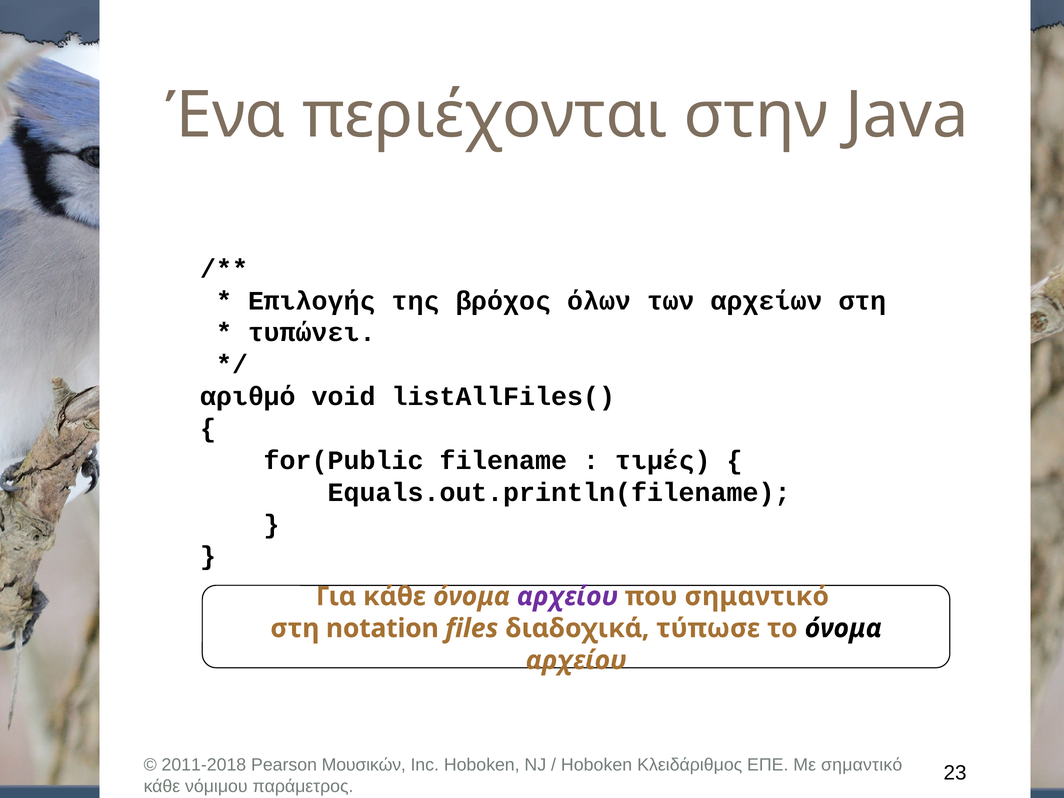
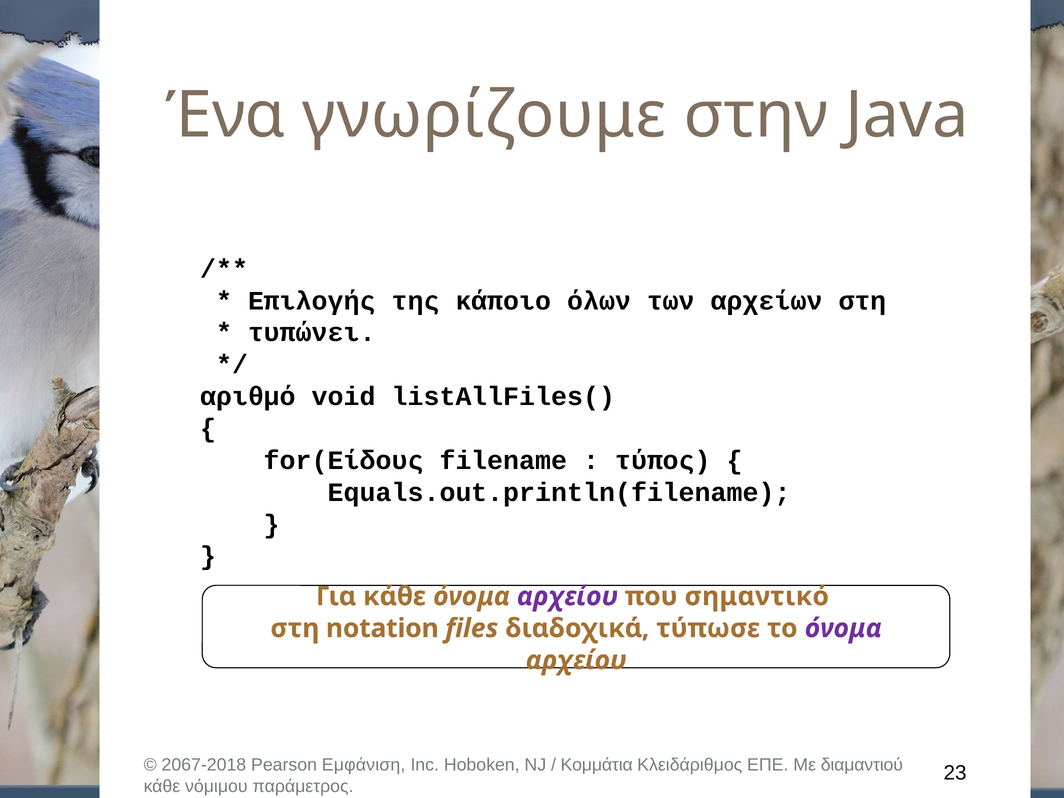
περιέχονται: περιέχονται -> γνωρίζουμε
βρόχος: βρόχος -> κάποιο
for(Public: for(Public -> for(Είδους
τιμές: τιμές -> τύπος
όνομα at (843, 628) colour: black -> purple
2011-2018: 2011-2018 -> 2067-2018
Μουσικών: Μουσικών -> Εμφάνιση
Hoboken at (597, 765): Hoboken -> Κομμάτια
Με σημαντικό: σημαντικό -> διαμαντιού
